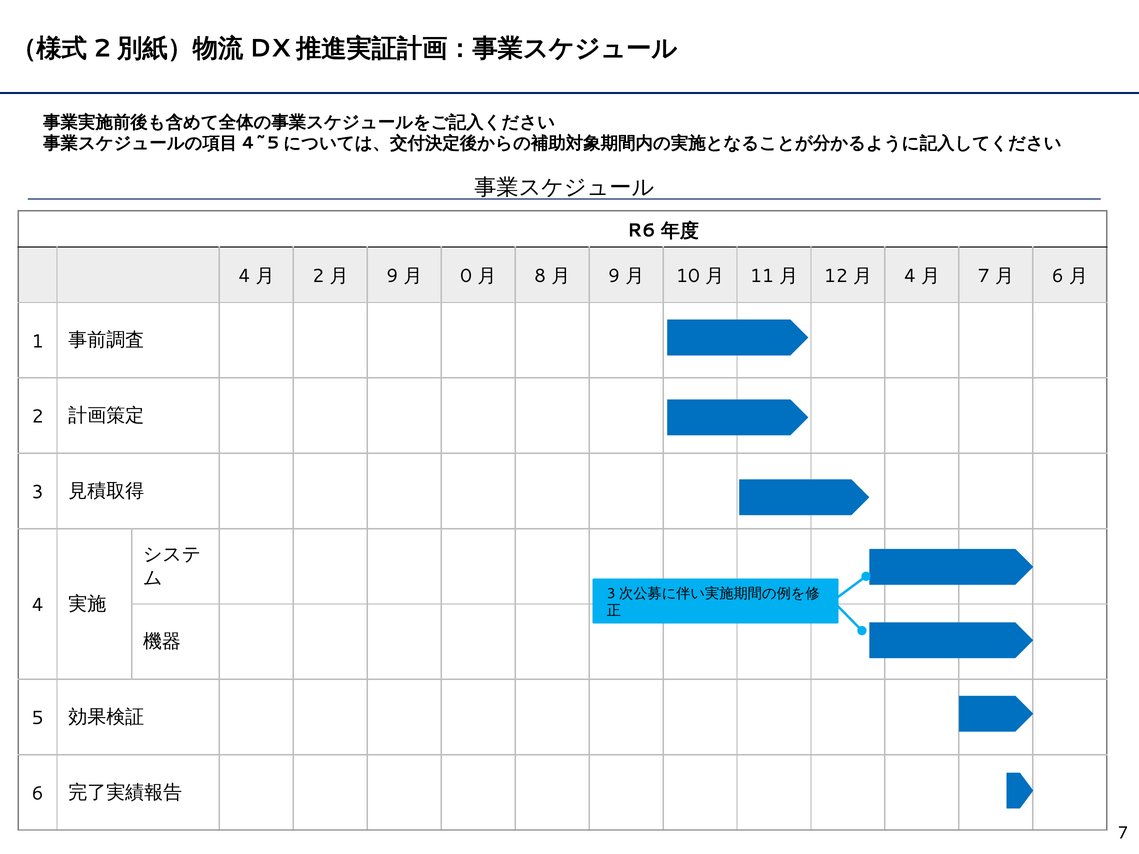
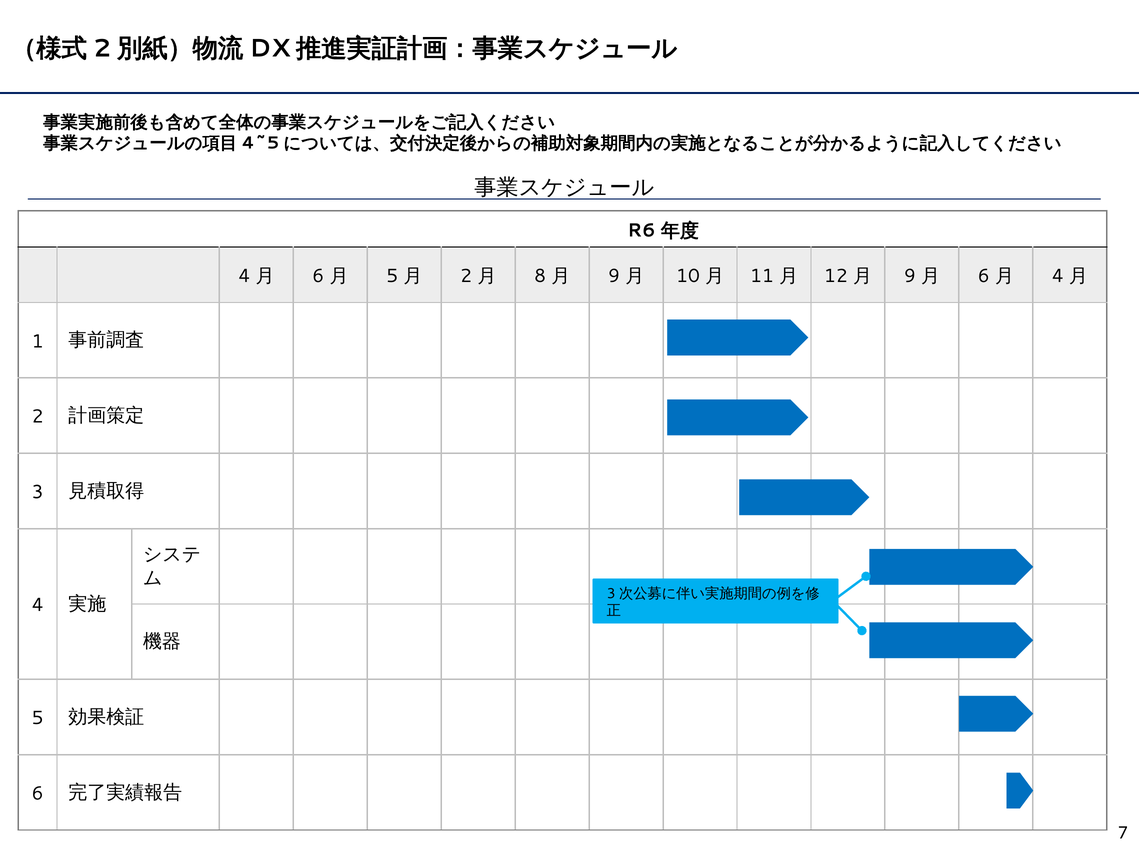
2 at (318, 276): 2 -> 6
9 at (392, 276): 9 -> 5
0 at (466, 276): 0 -> 2
4 at (910, 276): 4 -> 9
7 at (984, 276): 7 -> 6
6 at (1058, 276): 6 -> 4
